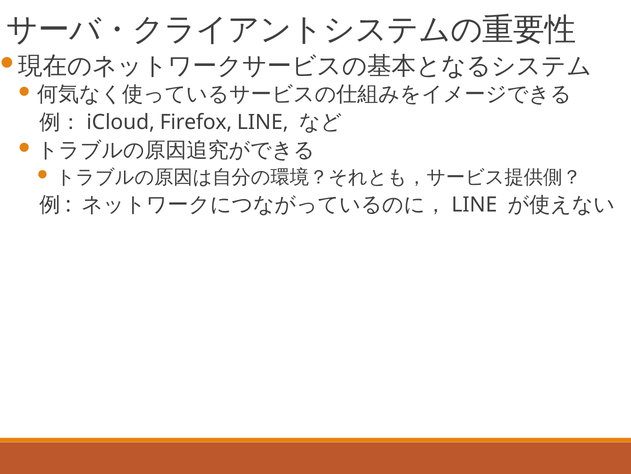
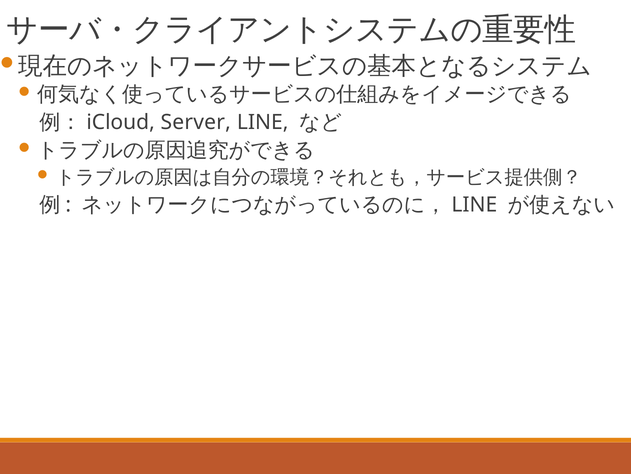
Firefox: Firefox -> Server
